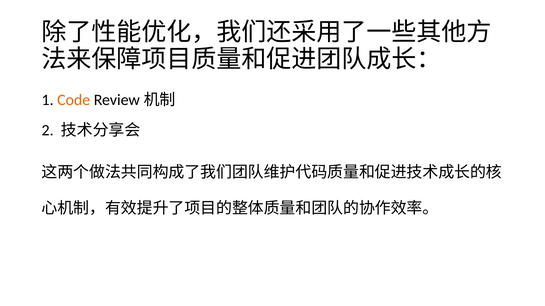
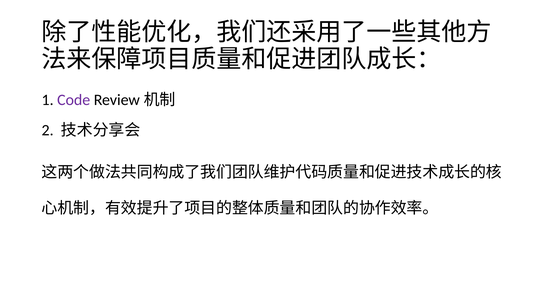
Code colour: orange -> purple
